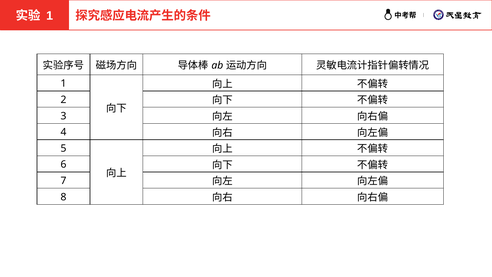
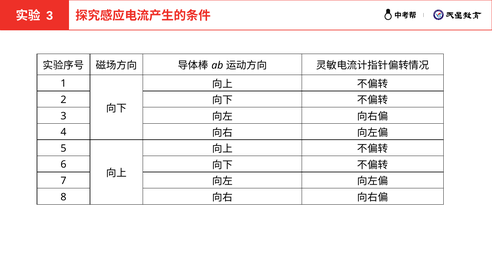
1 at (50, 16): 1 -> 3
